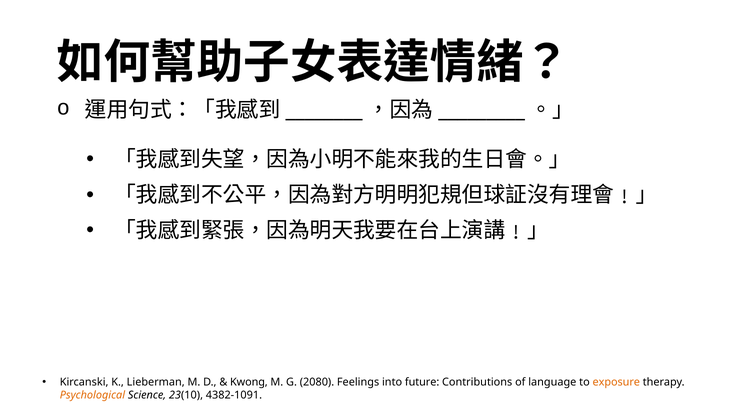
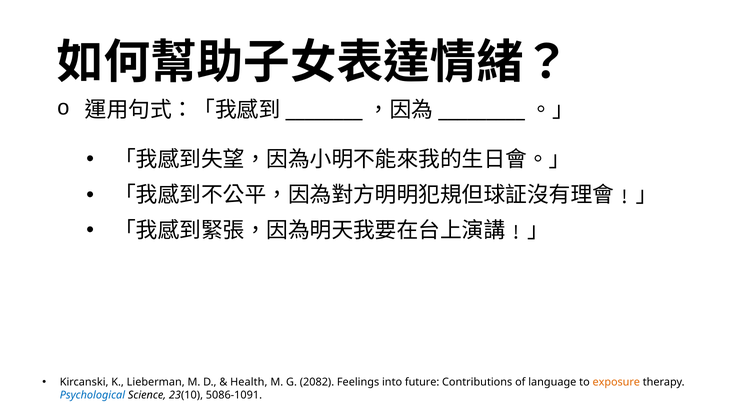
Kwong: Kwong -> Health
2080: 2080 -> 2082
Psychological colour: orange -> blue
4382-1091: 4382-1091 -> 5086-1091
